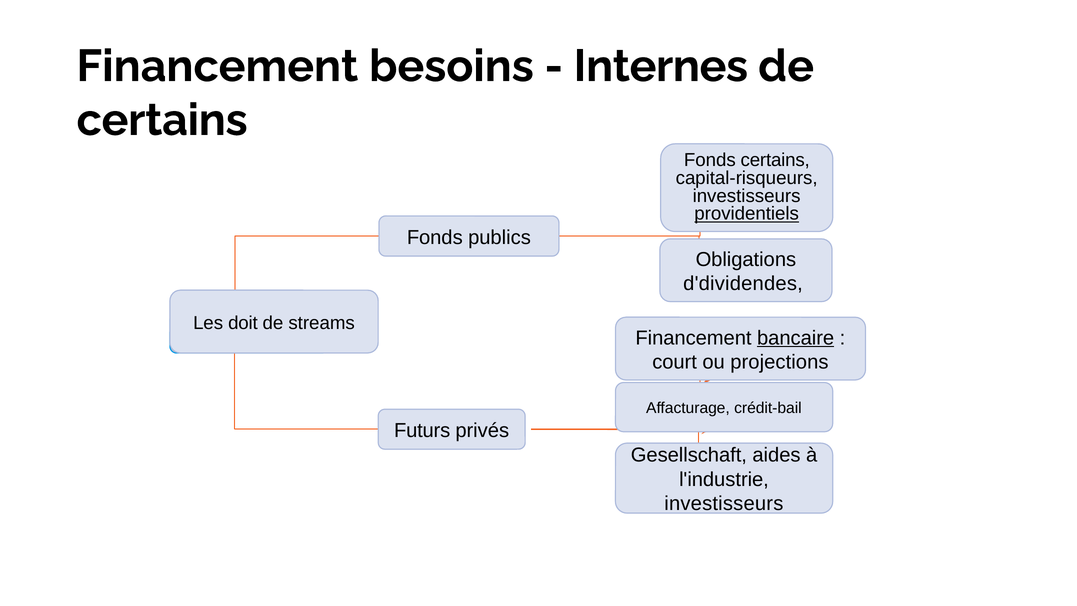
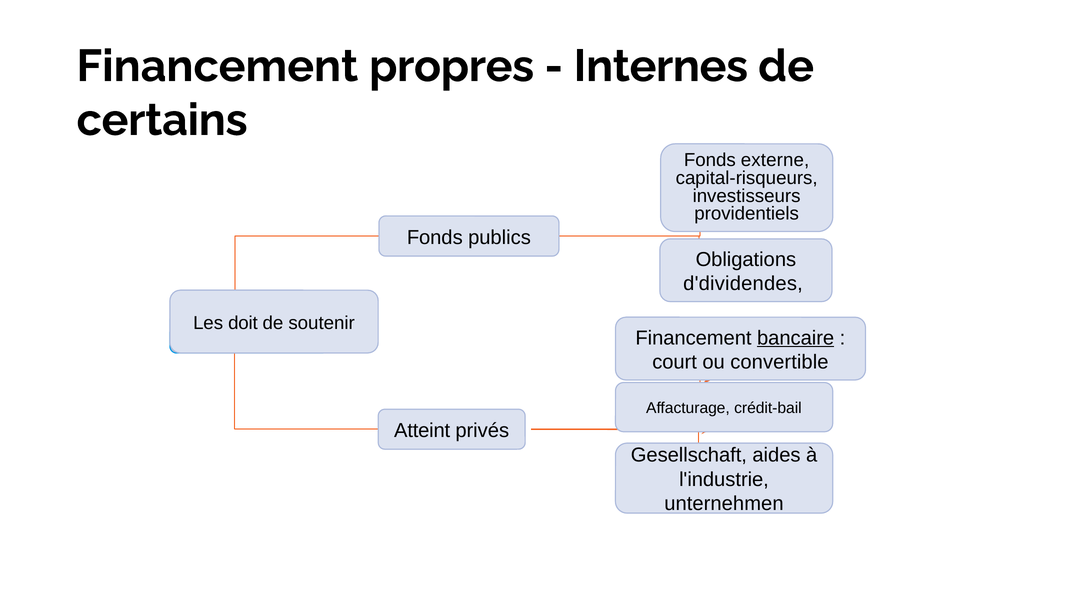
besoins: besoins -> propres
Fonds certains: certains -> externe
providentiels underline: present -> none
de streams: streams -> soutenir
projections: projections -> convertible
Futurs: Futurs -> Atteint
investisseurs at (724, 504): investisseurs -> unternehmen
